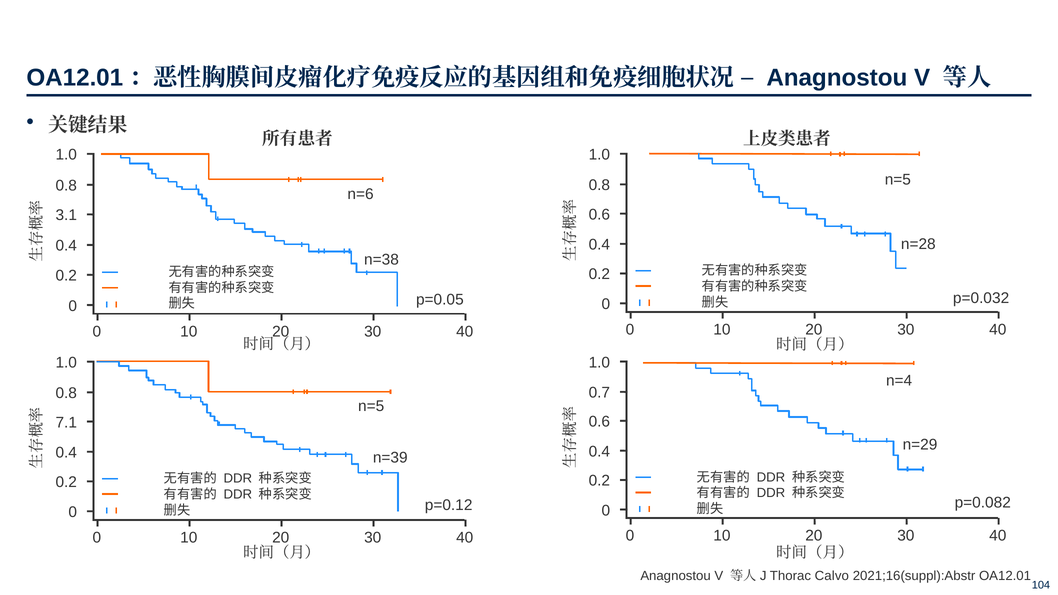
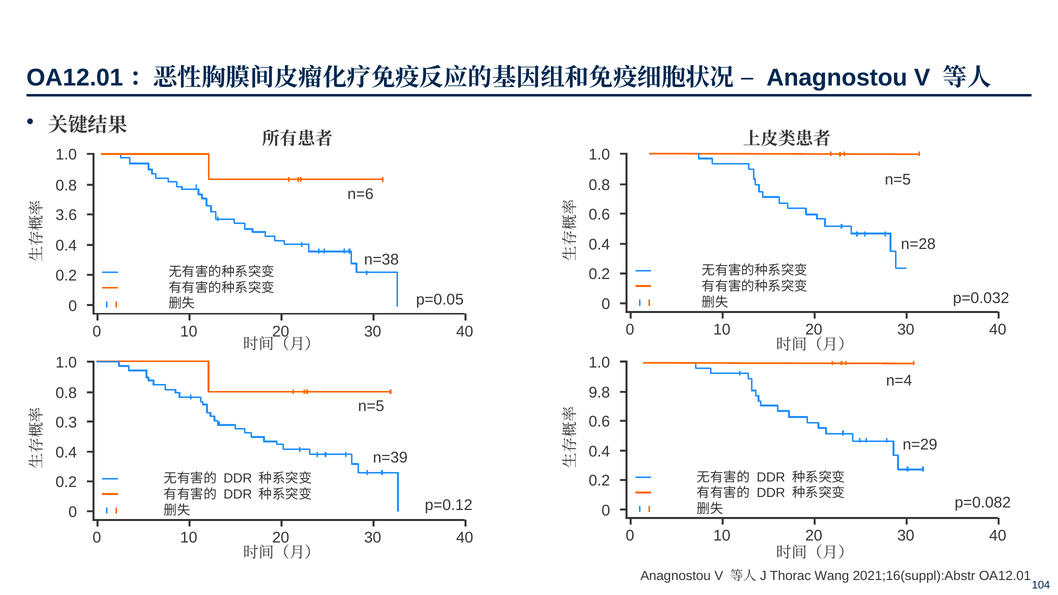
3.1: 3.1 -> 3.6
0.7: 0.7 -> 9.8
7.1: 7.1 -> 0.3
Calvo: Calvo -> Wang
